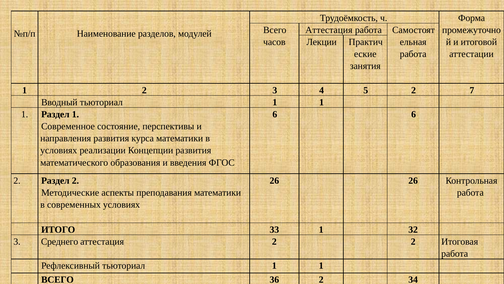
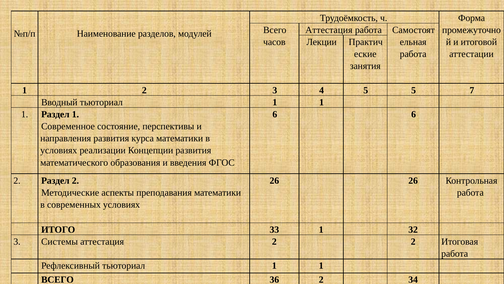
5 2: 2 -> 5
Среднего: Среднего -> Системы
